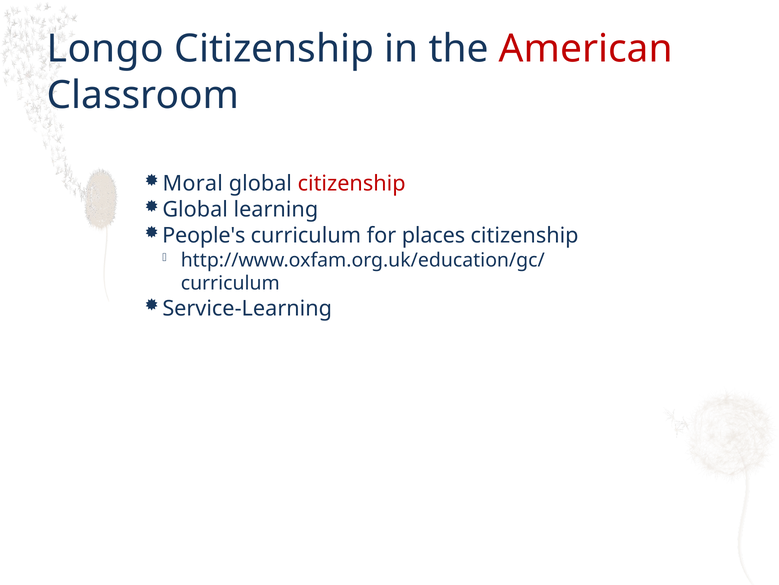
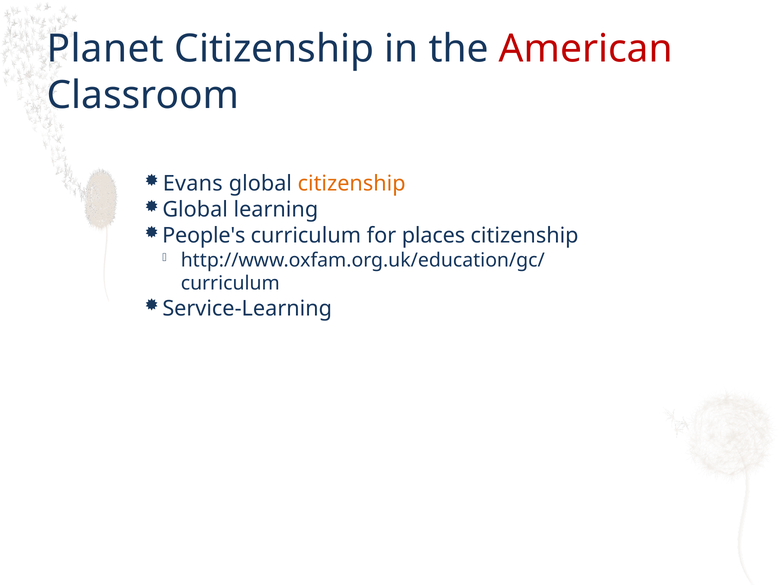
Longo: Longo -> Planet
Moral: Moral -> Evans
citizenship at (352, 183) colour: red -> orange
